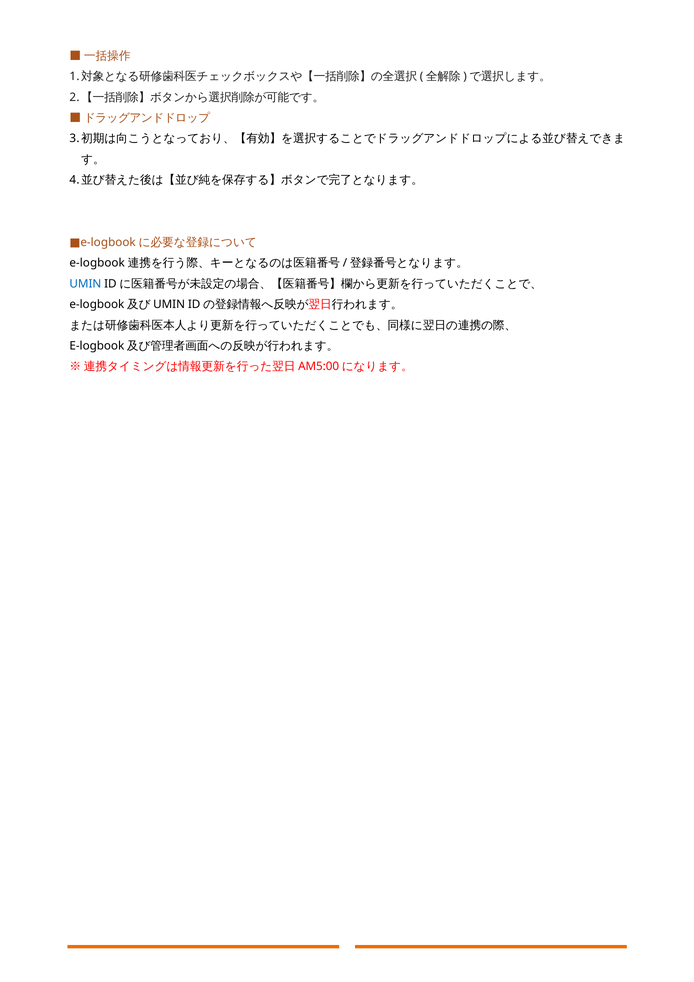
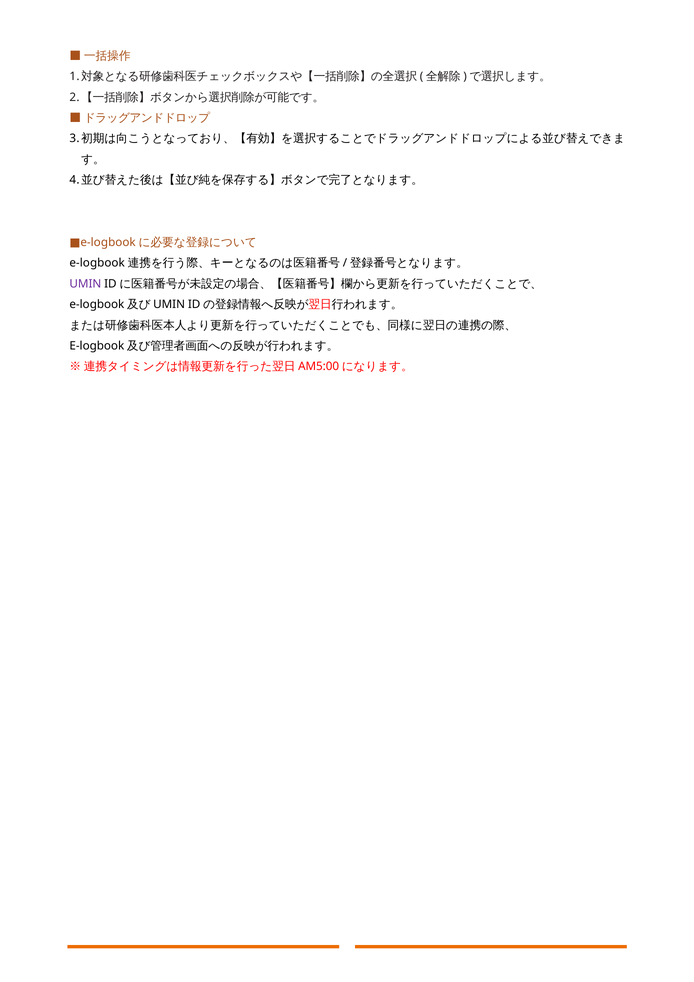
UMIN colour: blue -> purple
